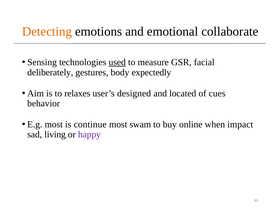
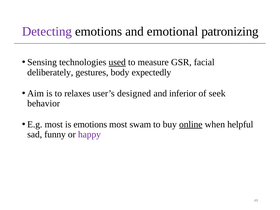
Detecting colour: orange -> purple
collaborate: collaborate -> patronizing
located: located -> inferior
cues: cues -> seek
is continue: continue -> emotions
online underline: none -> present
impact: impact -> helpful
living: living -> funny
